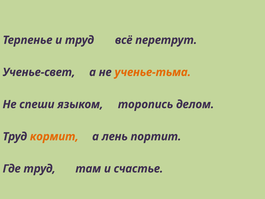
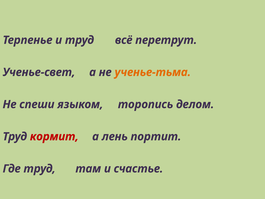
кормит colour: orange -> red
